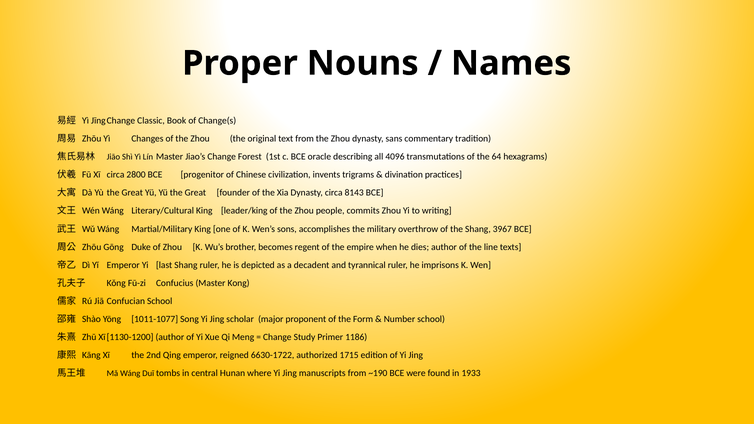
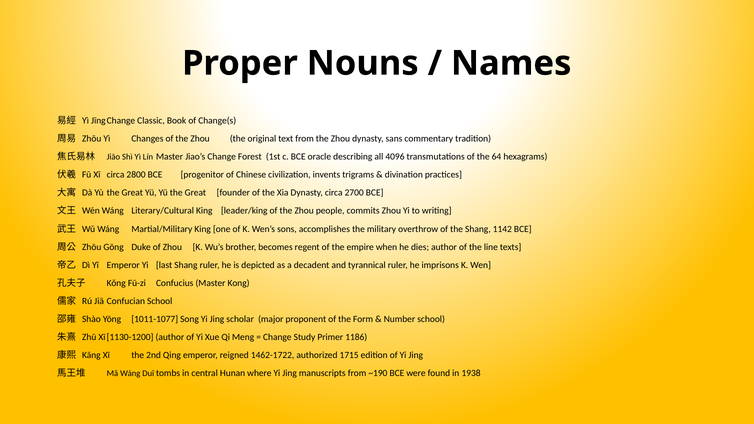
8143: 8143 -> 2700
3967: 3967 -> 1142
6630-1722: 6630-1722 -> 1462-1722
1933: 1933 -> 1938
